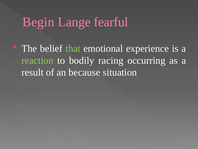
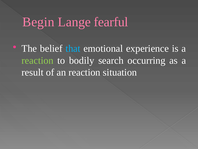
that colour: light green -> light blue
racing: racing -> search
an because: because -> reaction
